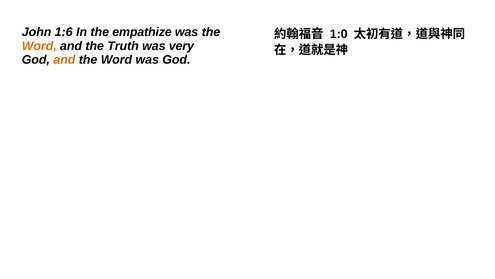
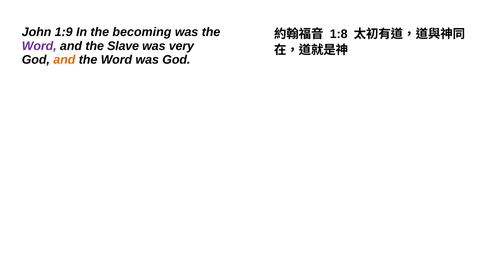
1:6: 1:6 -> 1:9
empathize: empathize -> becoming
1:0: 1:0 -> 1:8
Word at (39, 46) colour: orange -> purple
Truth: Truth -> Slave
